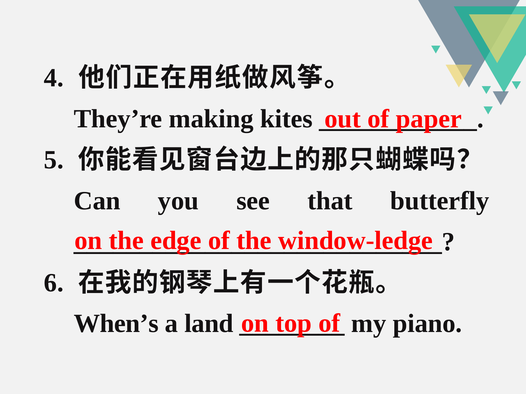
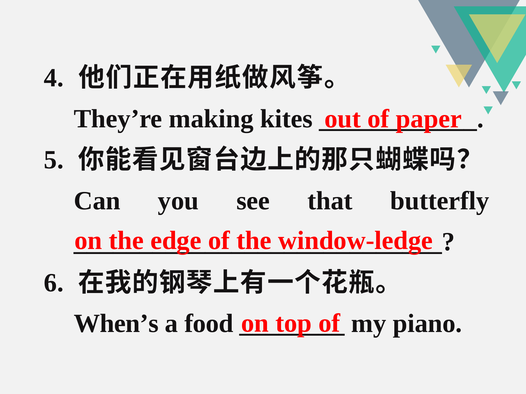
land: land -> food
